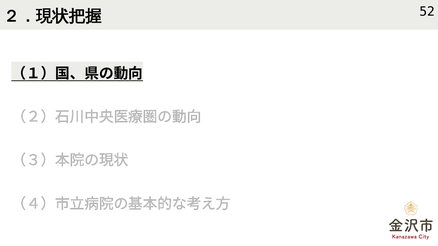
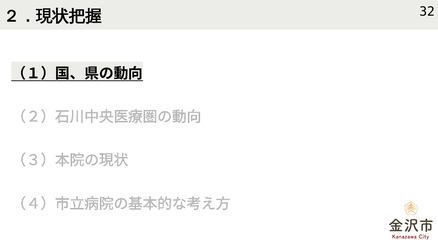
52: 52 -> 32
